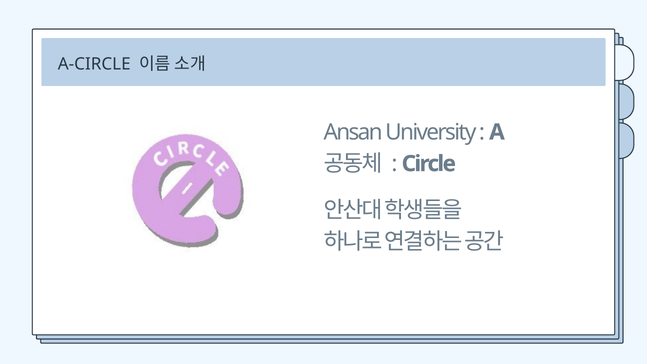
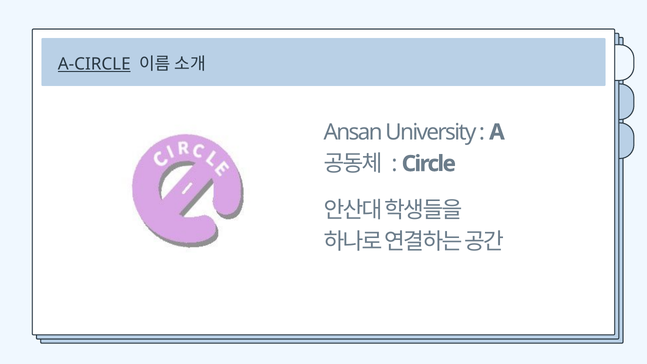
A-CIRCLE underline: none -> present
